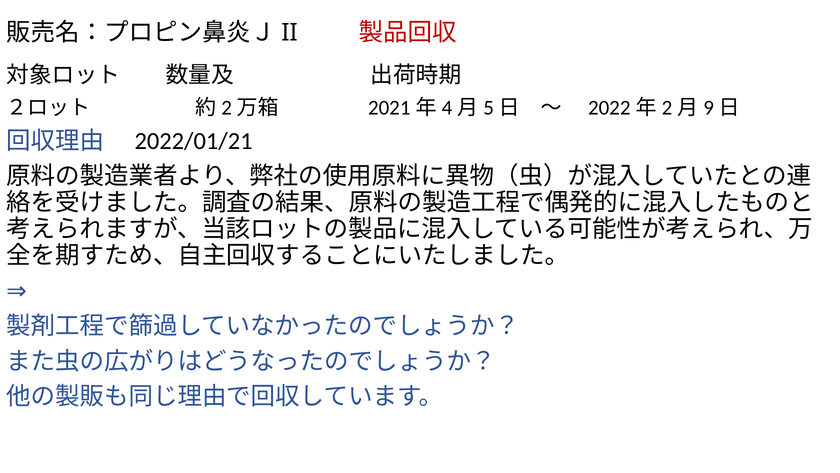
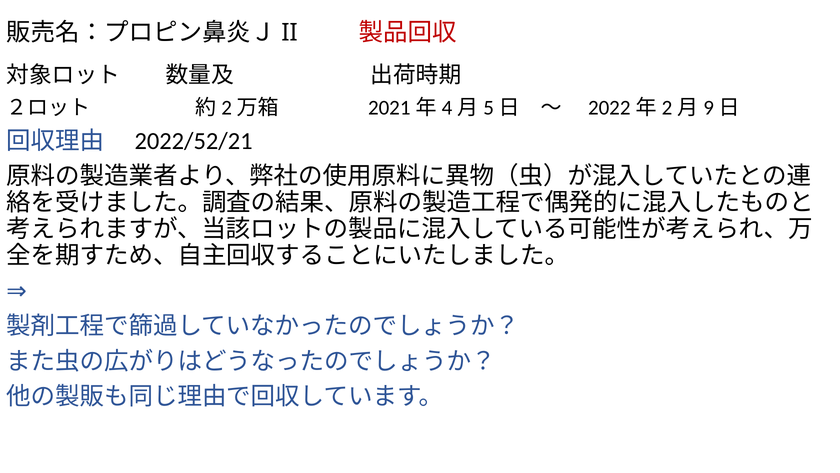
2022/01/21: 2022/01/21 -> 2022/52/21
